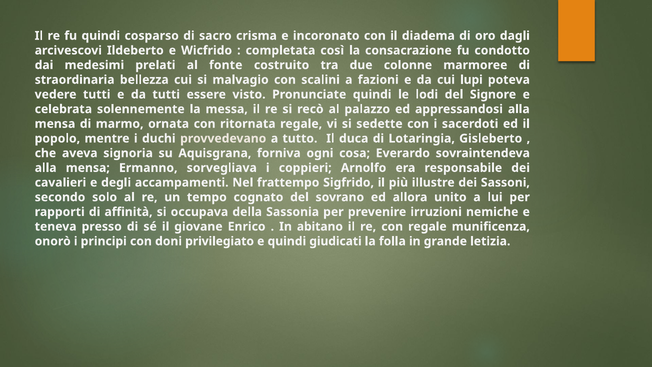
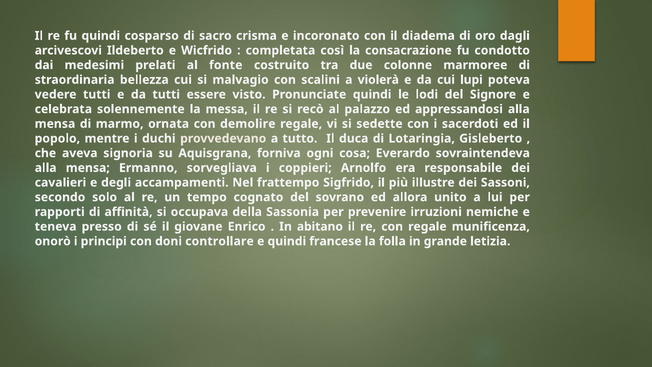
fazioni: fazioni -> violerà
ritornata: ritornata -> demolire
privilegiato: privilegiato -> controllare
giudicati: giudicati -> francese
